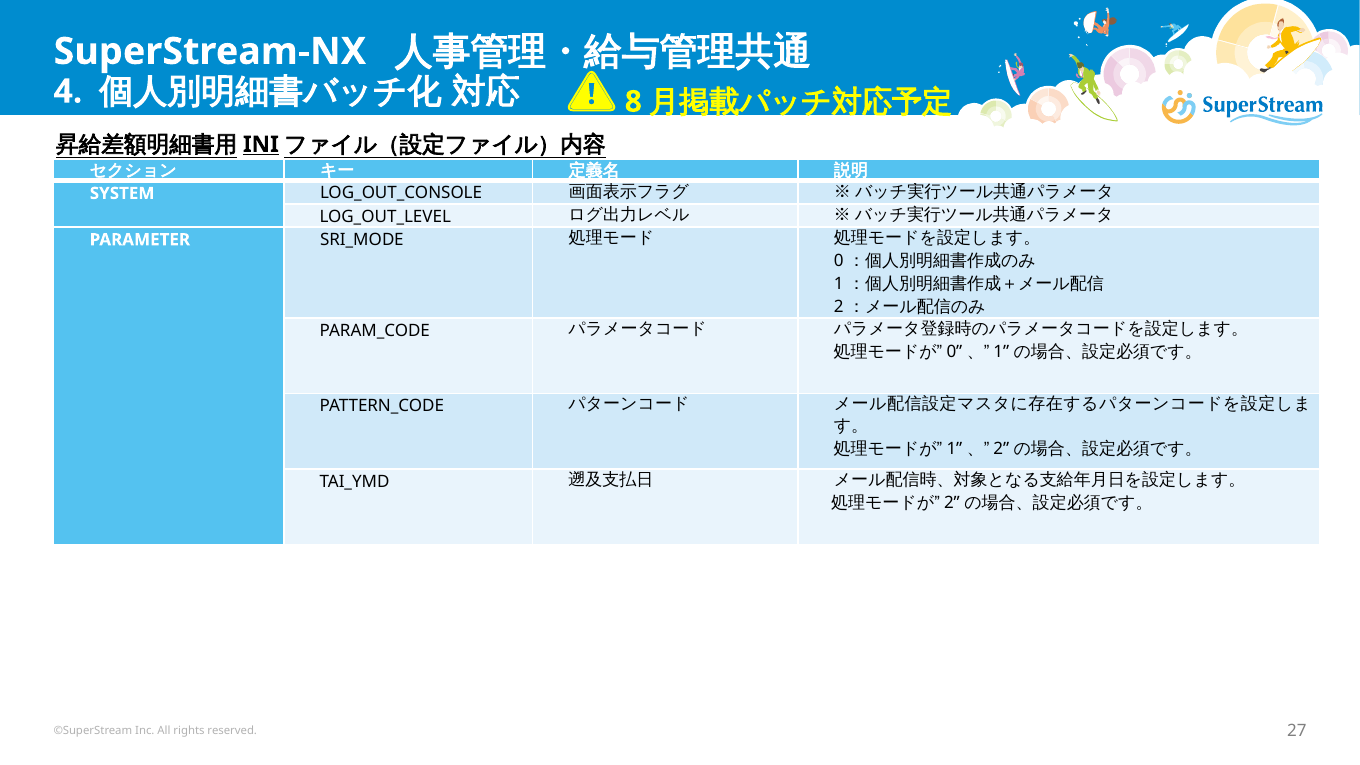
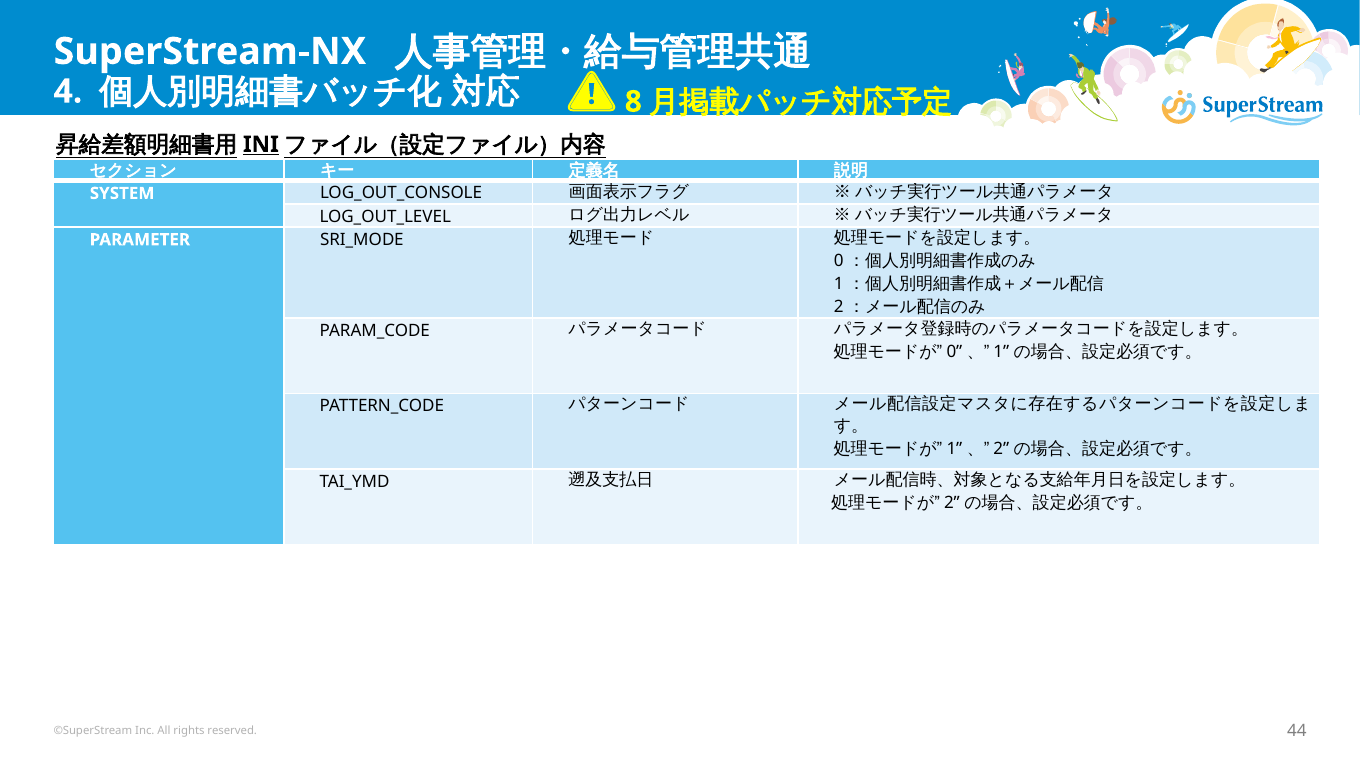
27: 27 -> 44
